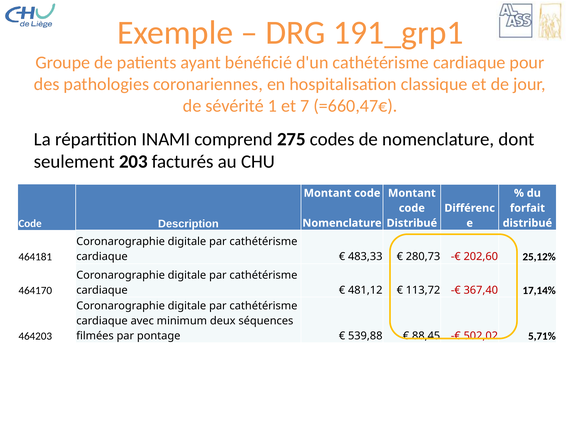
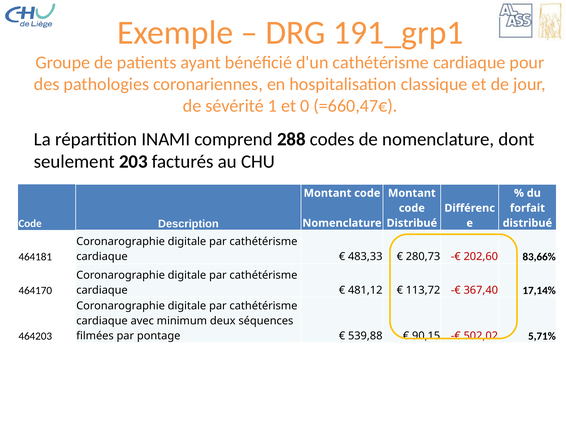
7: 7 -> 0
275: 275 -> 288
25,12%: 25,12% -> 83,66%
88,45: 88,45 -> 90,15
